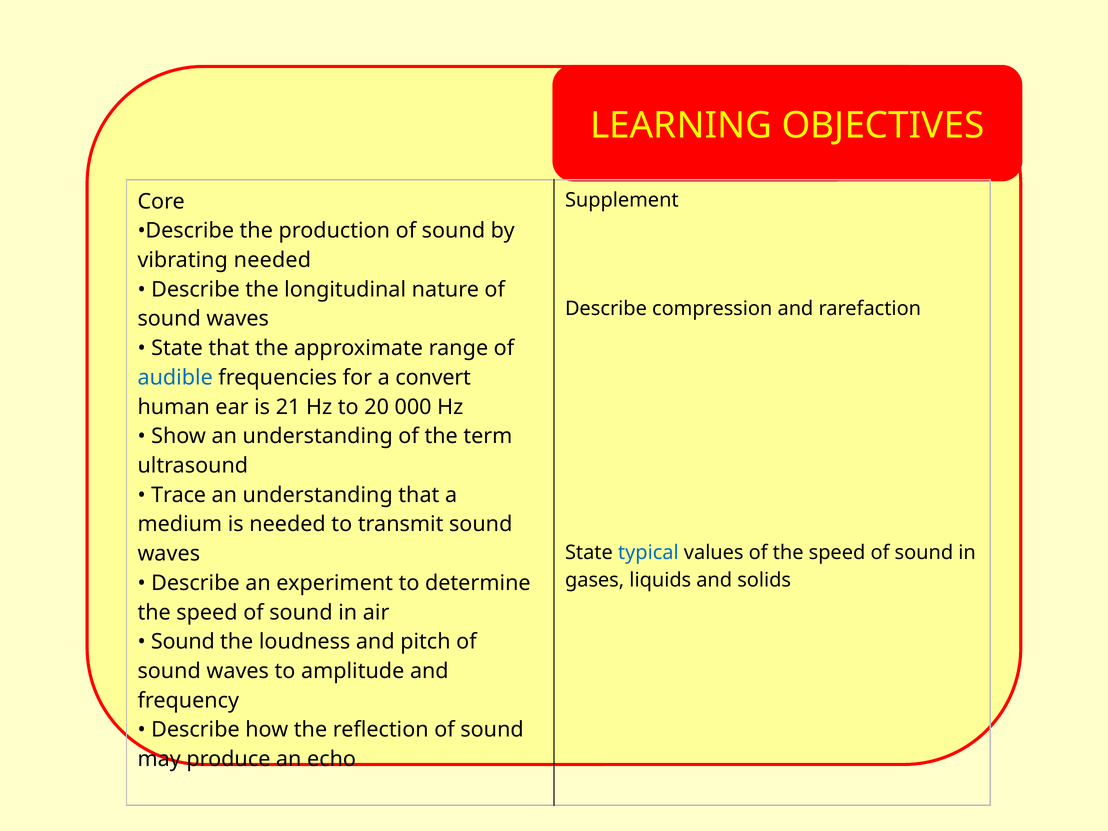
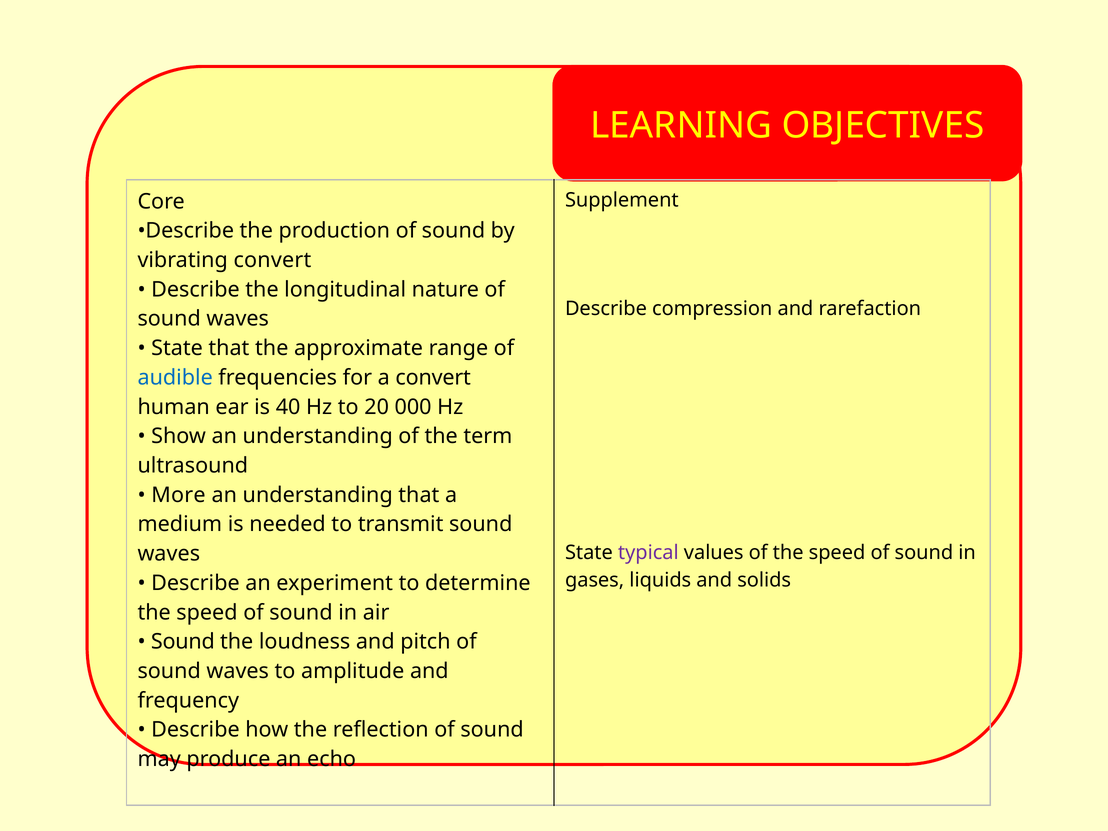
vibrating needed: needed -> convert
21: 21 -> 40
Trace: Trace -> More
typical colour: blue -> purple
